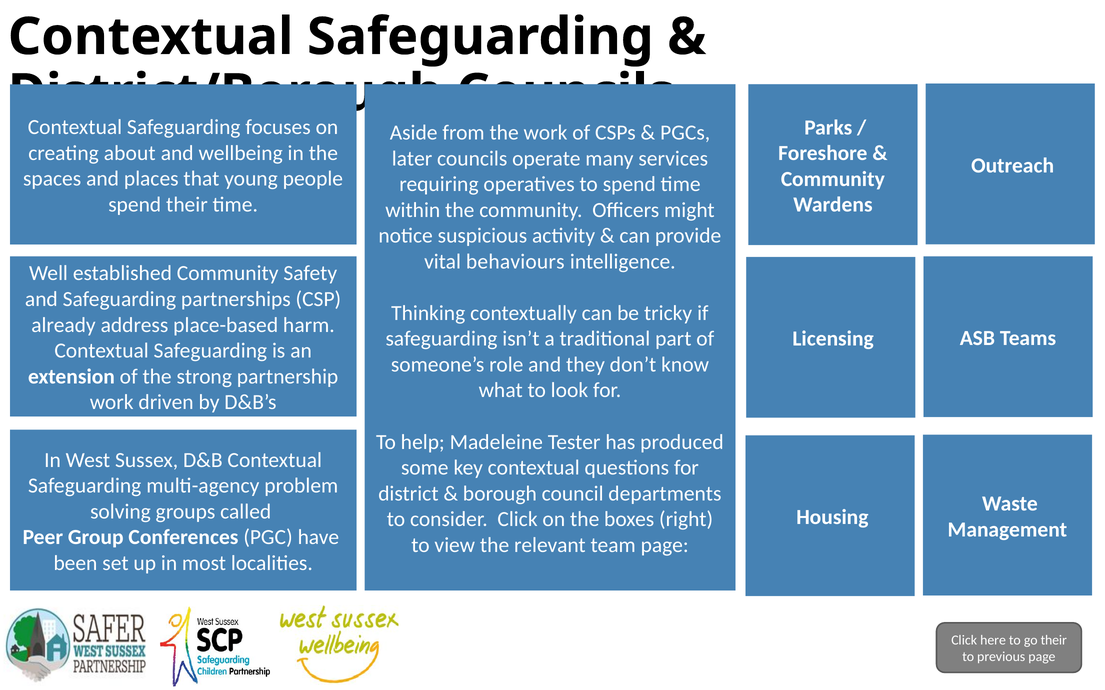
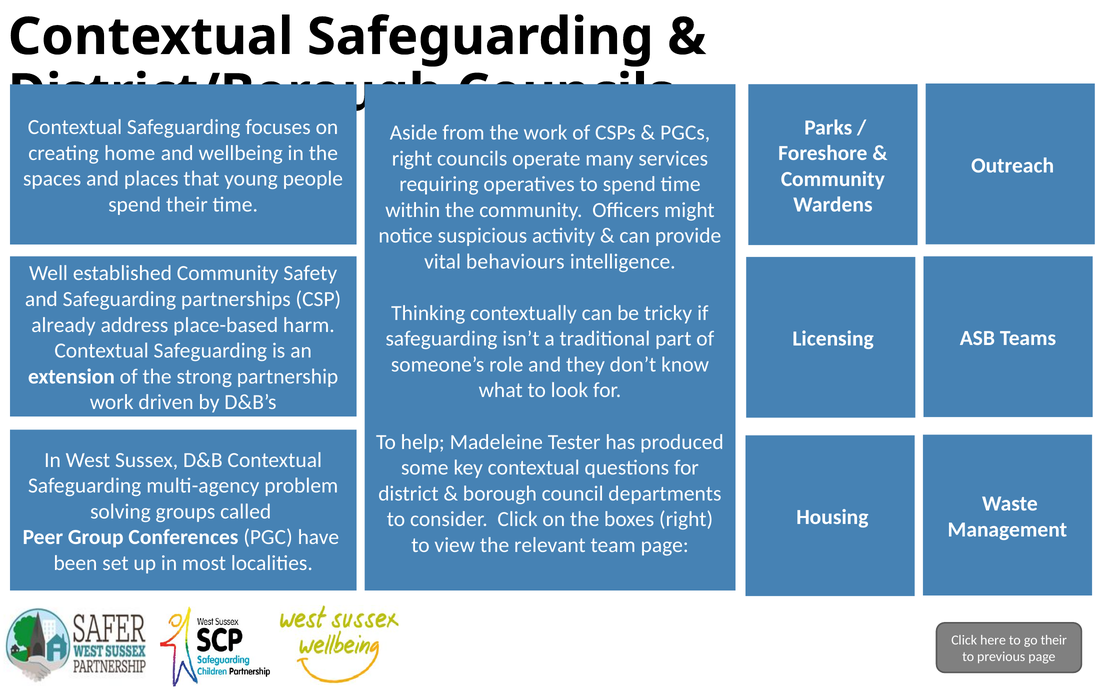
about: about -> home
later at (412, 159): later -> right
